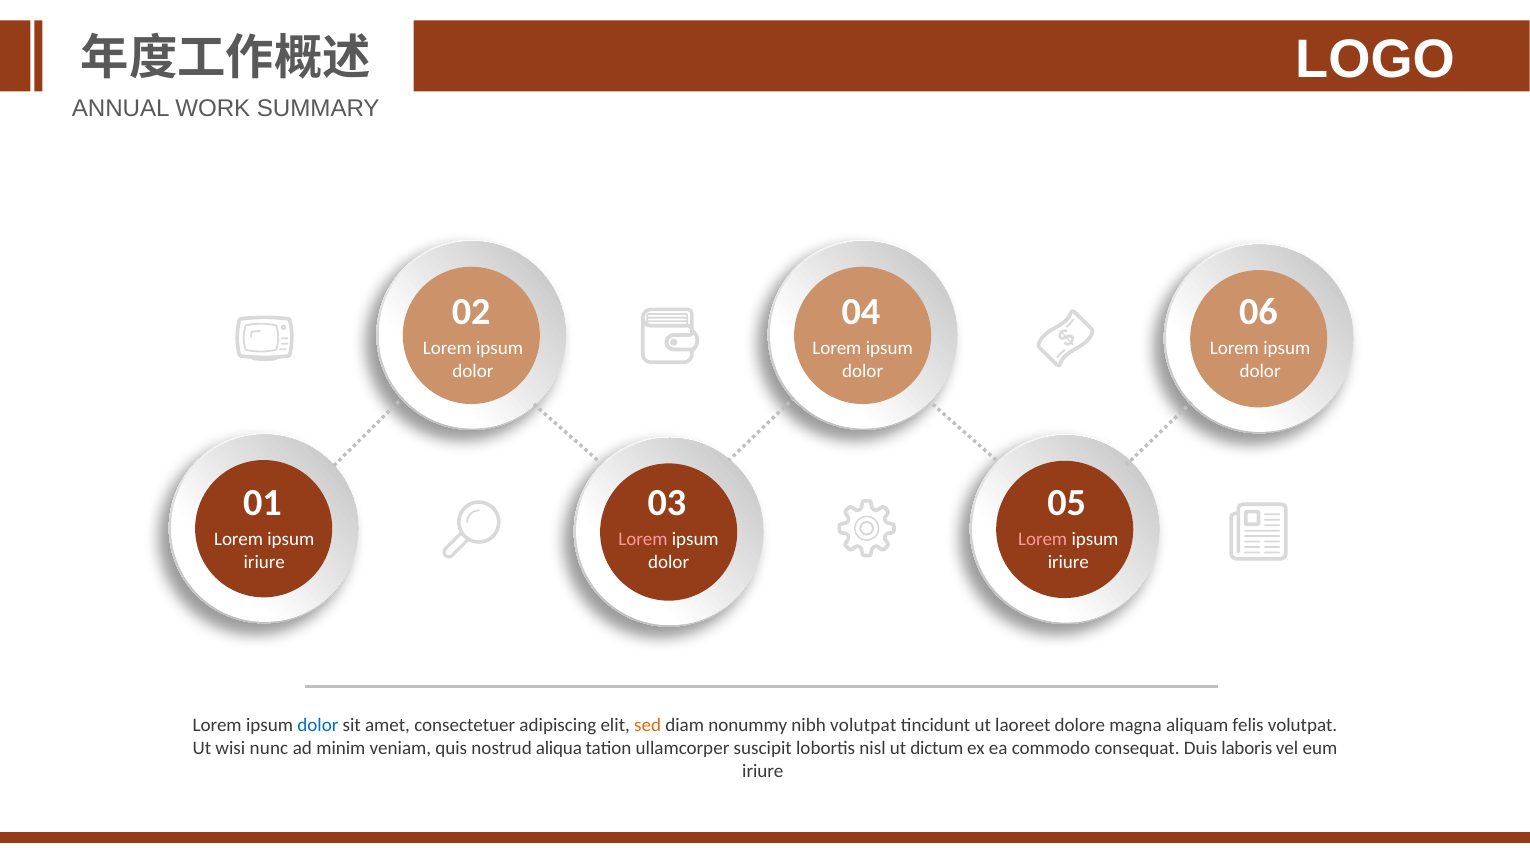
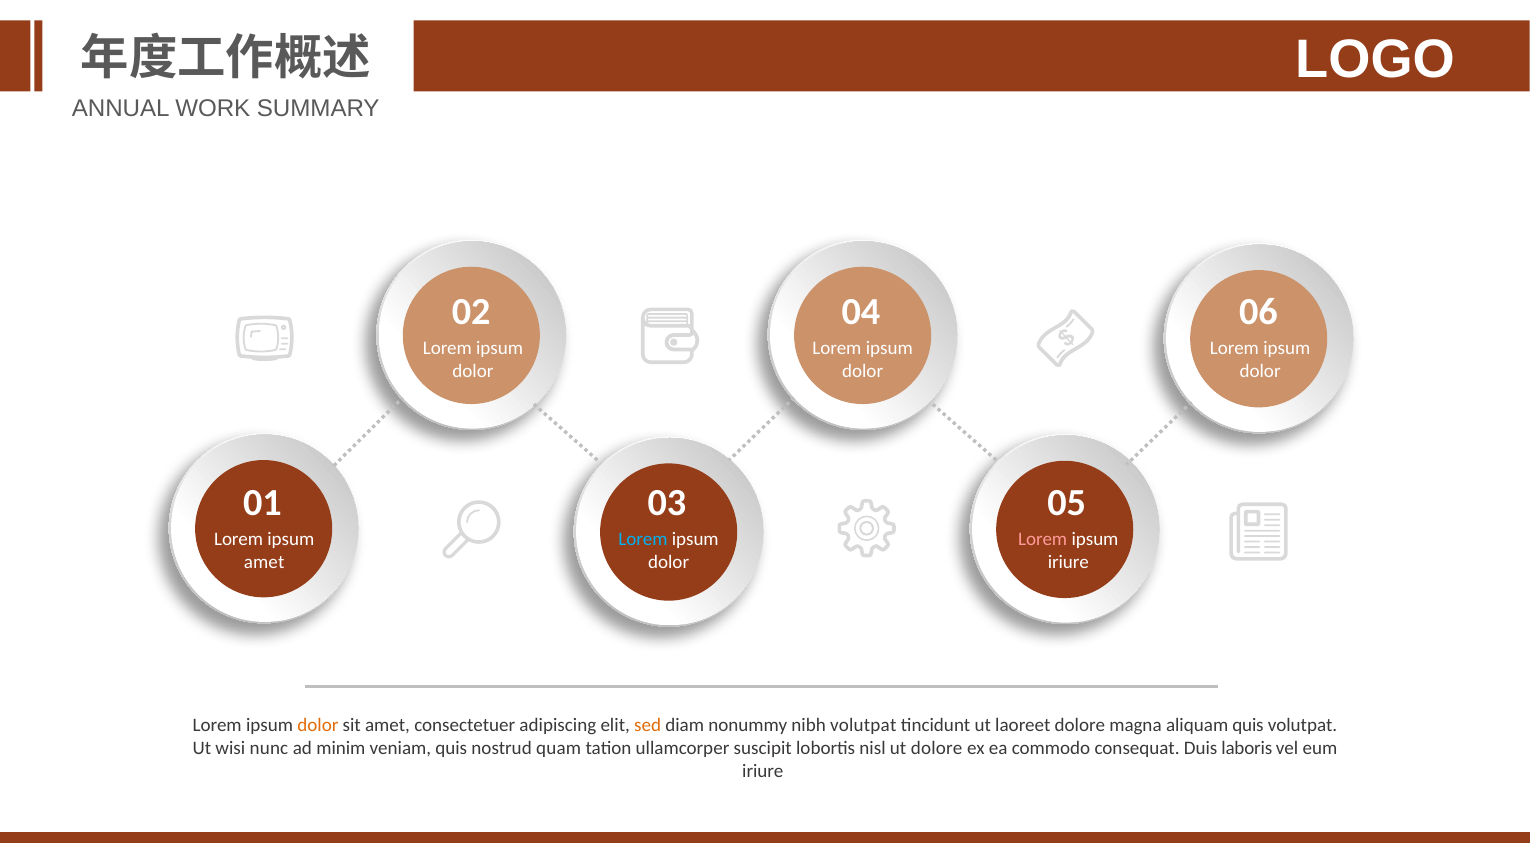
Lorem at (643, 539) colour: pink -> light blue
iriure at (264, 562): iriure -> amet
dolor at (318, 726) colour: blue -> orange
aliquam felis: felis -> quis
aliqua: aliqua -> quam
ut dictum: dictum -> dolore
